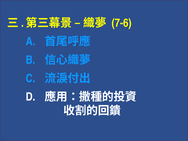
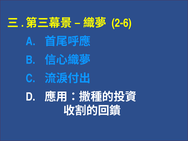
7-6: 7-6 -> 2-6
